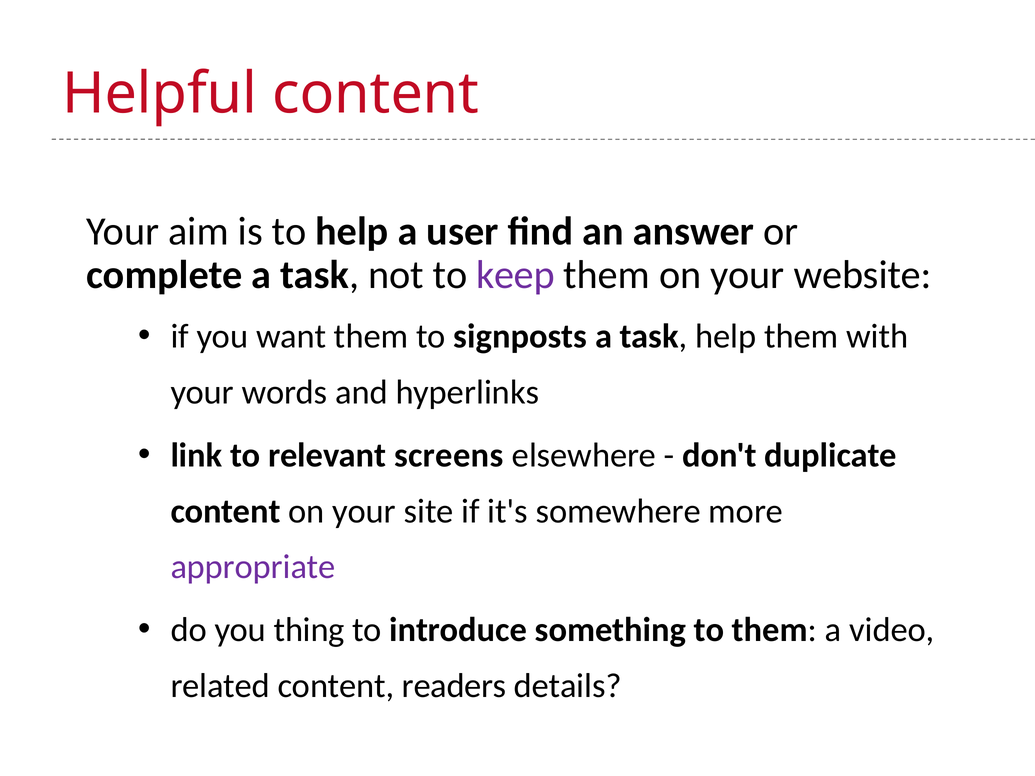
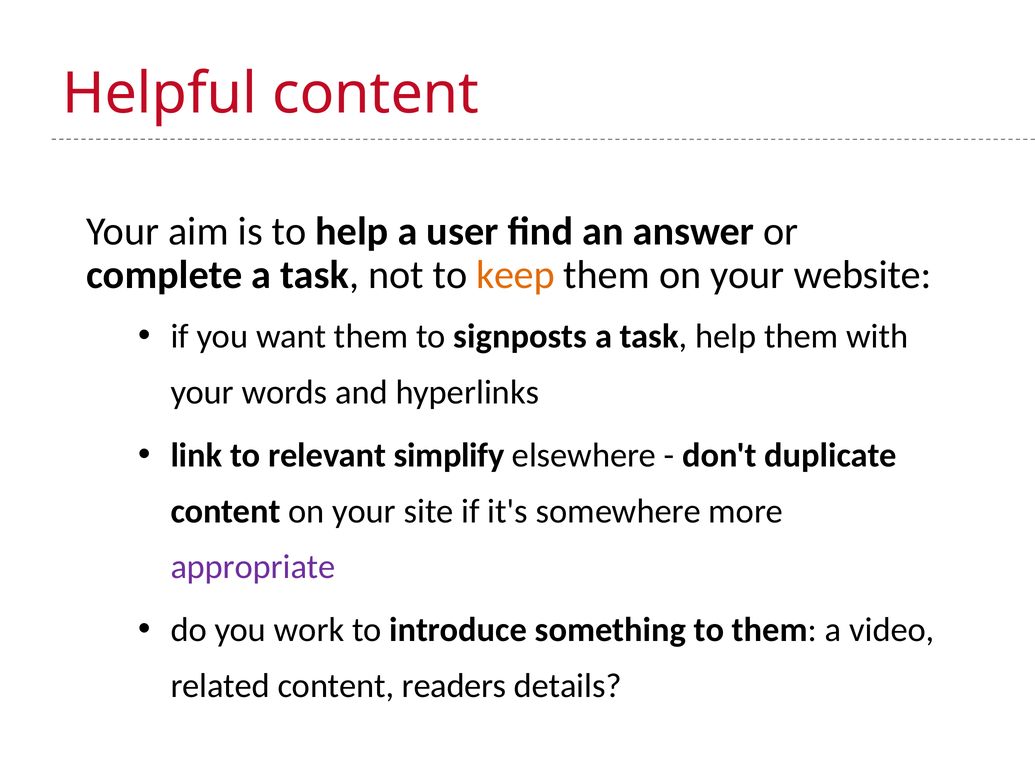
keep colour: purple -> orange
screens: screens -> simplify
thing: thing -> work
